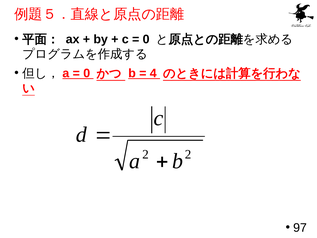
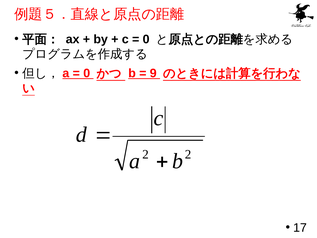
4: 4 -> 9
97: 97 -> 17
